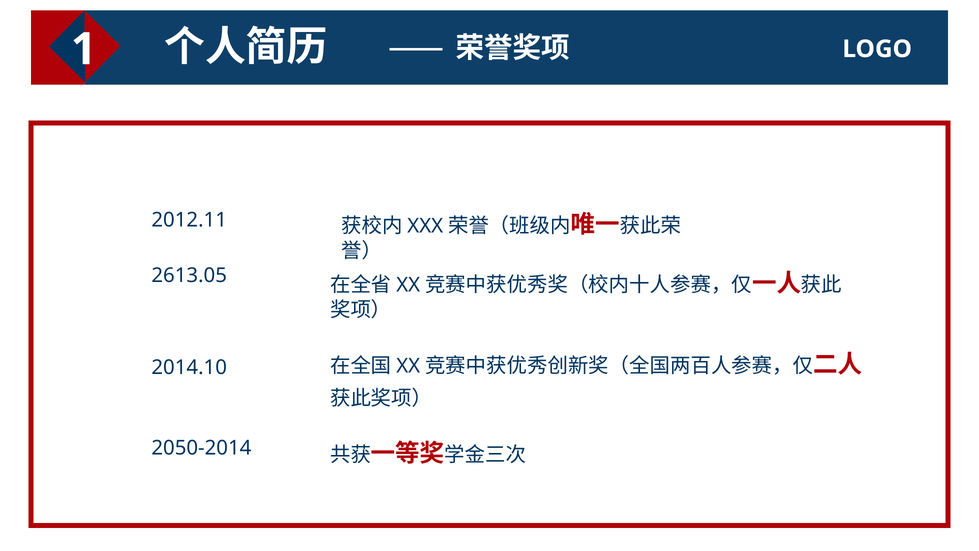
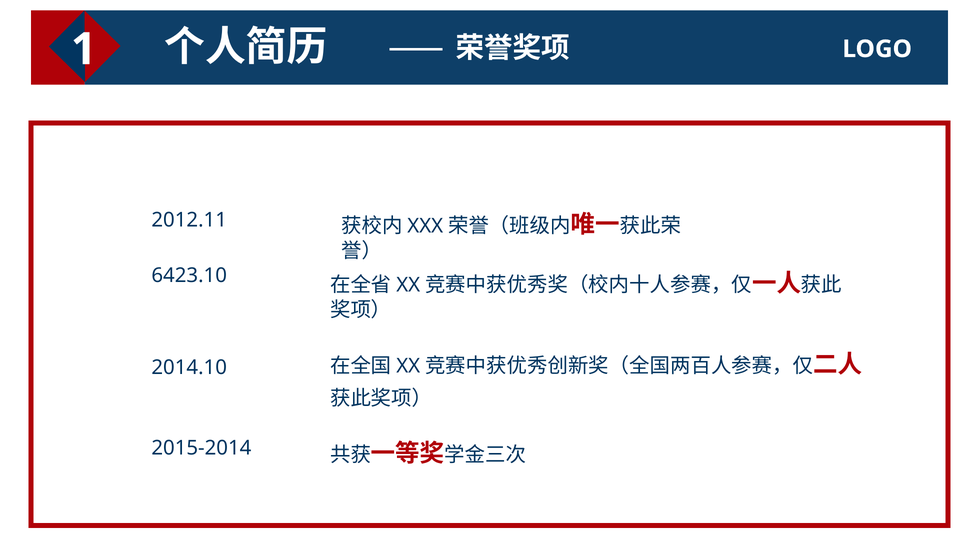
2613.05: 2613.05 -> 6423.10
2050-2014: 2050-2014 -> 2015-2014
